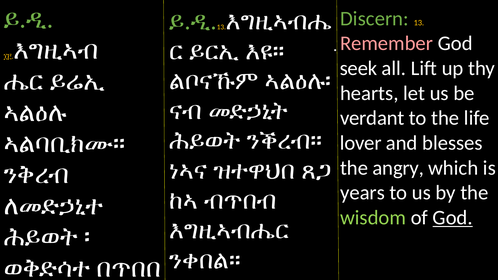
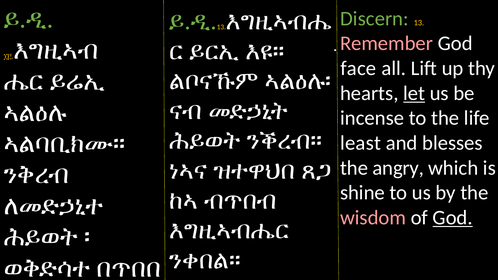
seek: seek -> face
let underline: none -> present
verdant: verdant -> incense
lover: lover -> least
years: years -> shine
wisdom colour: light green -> pink
